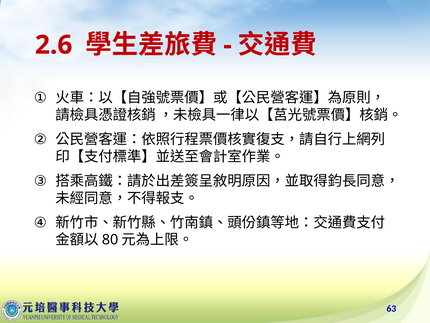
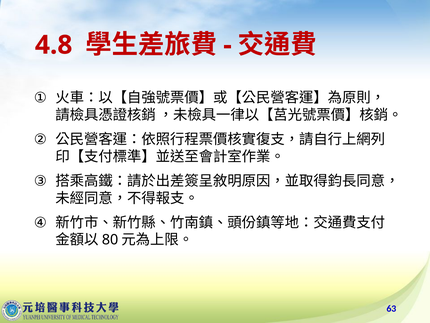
2.6: 2.6 -> 4.8
